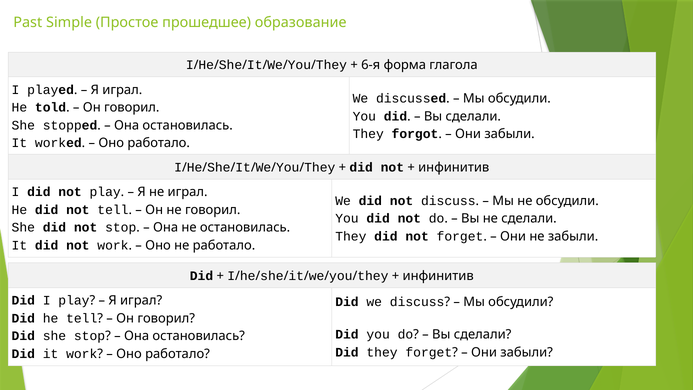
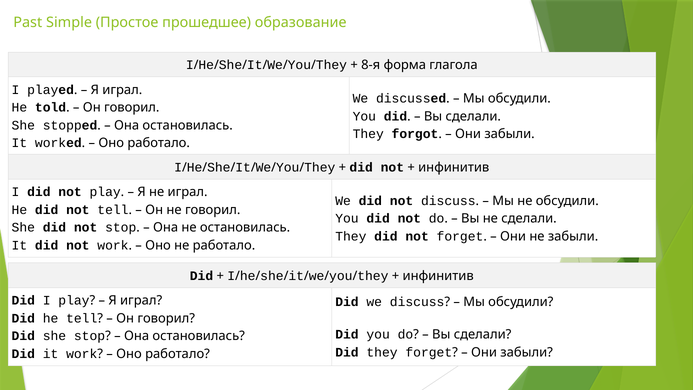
6-я: 6-я -> 8-я
